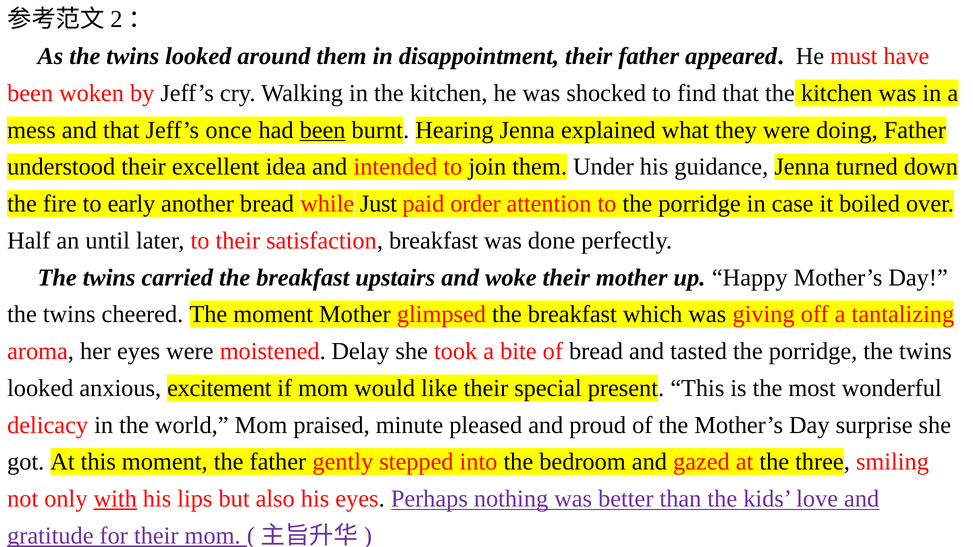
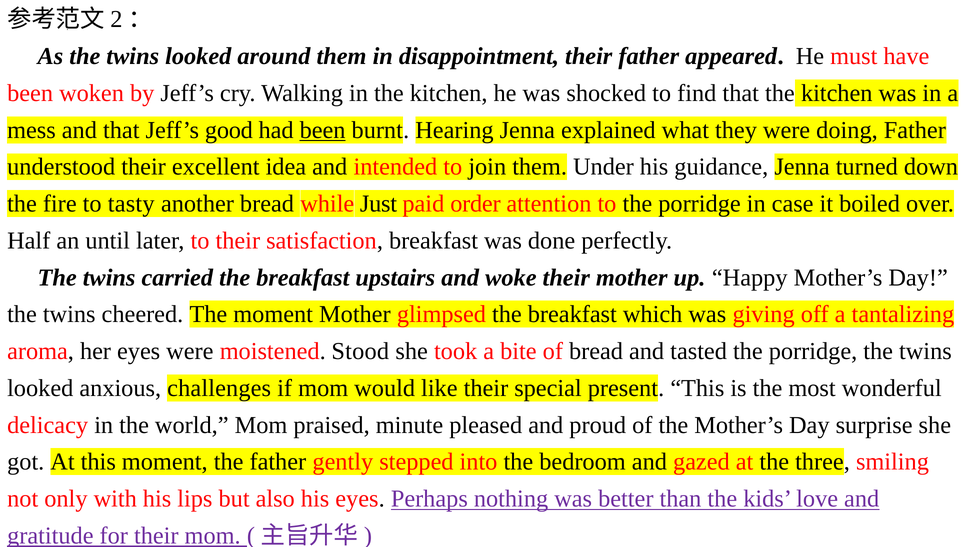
once: once -> good
early: early -> tasty
Delay: Delay -> Stood
excitement: excitement -> challenges
with underline: present -> none
